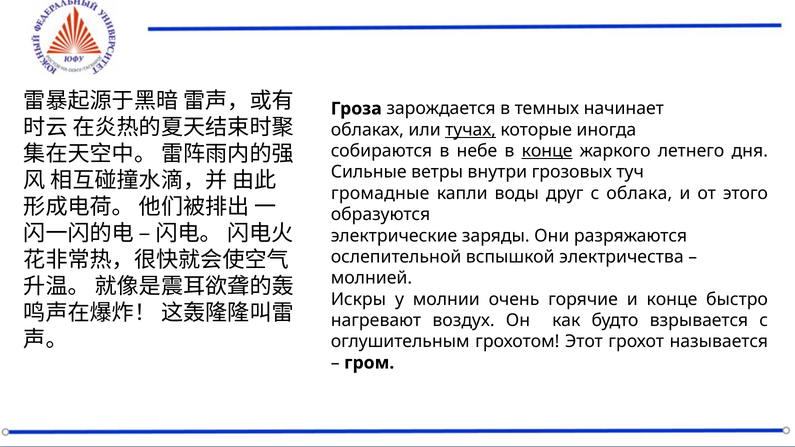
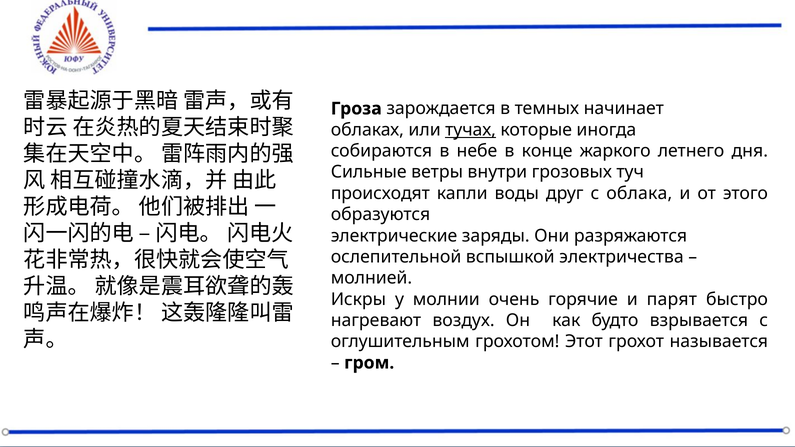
конце at (547, 151) underline: present -> none
громадные: громадные -> происходят
и конце: конце -> парят
